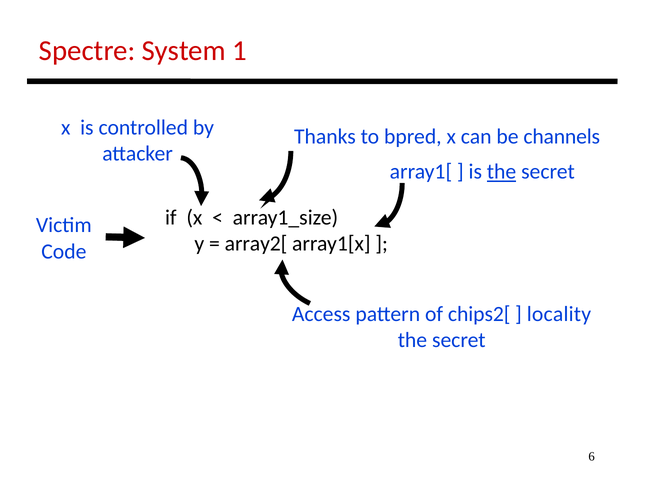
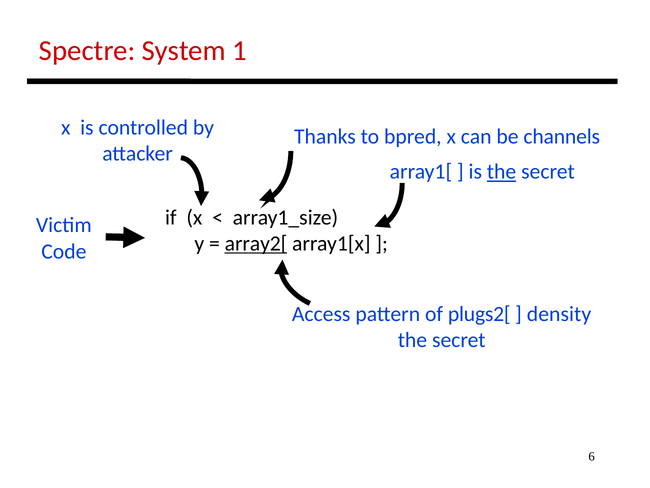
array2[ underline: none -> present
chips2[: chips2[ -> plugs2[
locality: locality -> density
